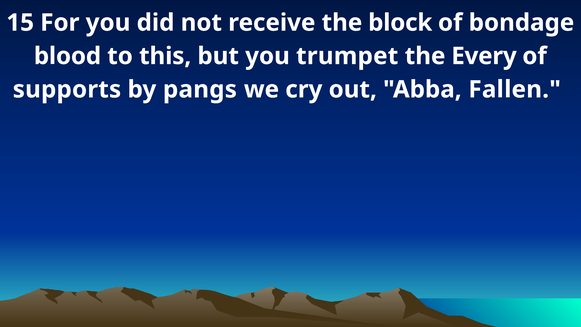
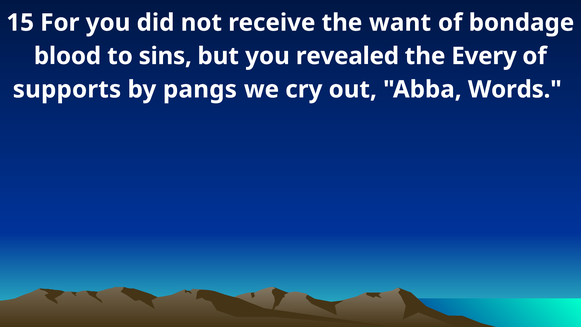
block: block -> want
this: this -> sins
trumpet: trumpet -> revealed
Fallen: Fallen -> Words
